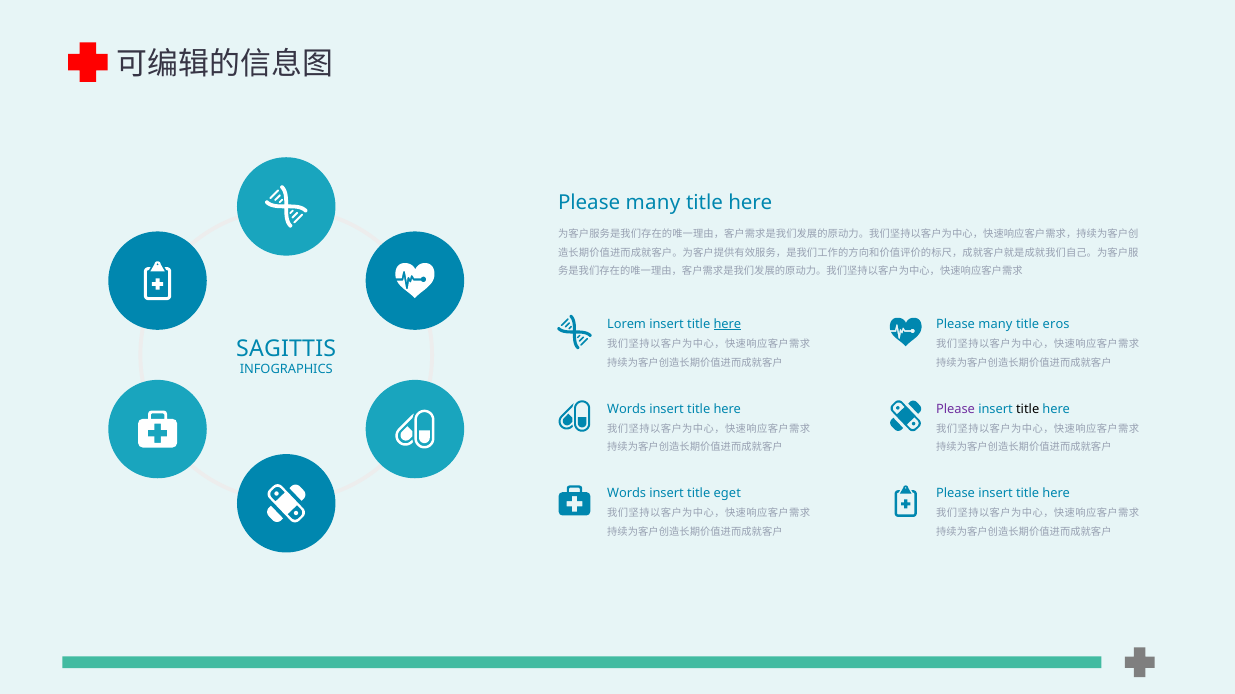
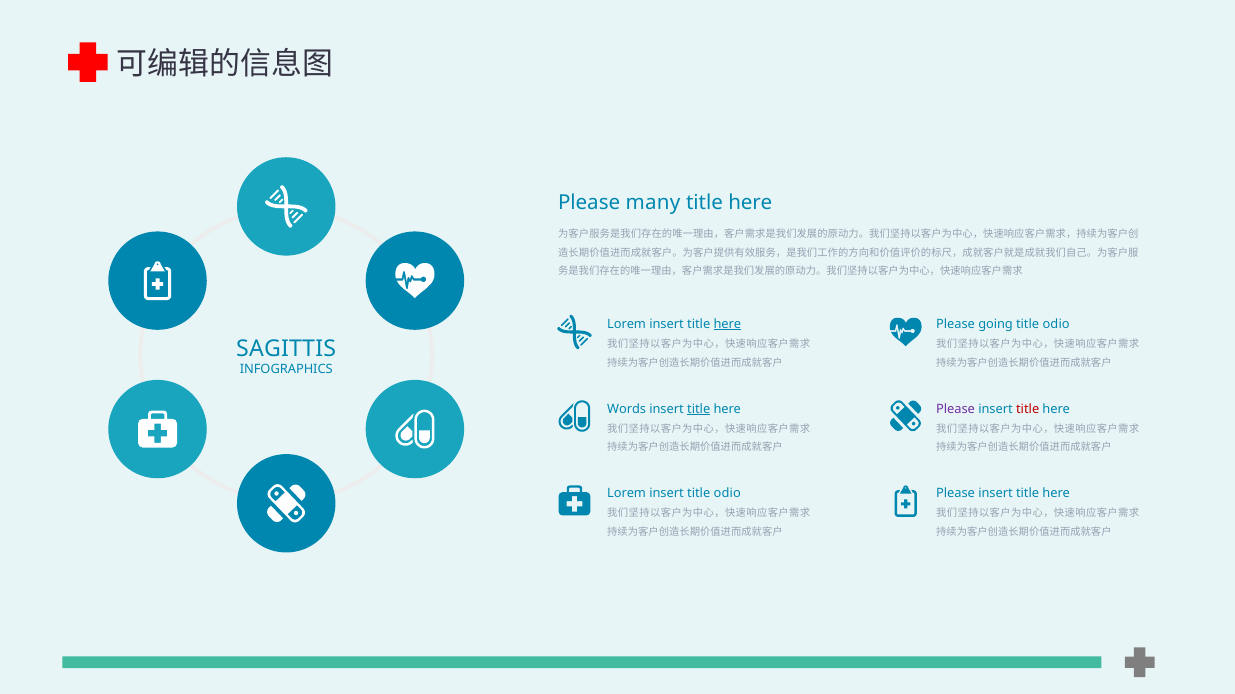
many at (995, 325): many -> going
eros at (1056, 325): eros -> odio
title at (699, 409) underline: none -> present
title at (1028, 409) colour: black -> red
Words at (627, 494): Words -> Lorem
insert title eget: eget -> odio
